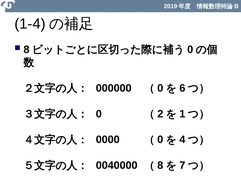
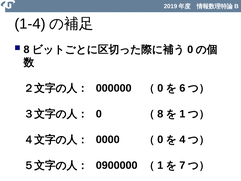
2 at (160, 114): 2 -> 8
0040000: 0040000 -> 0900000
8 at (160, 165): 8 -> 1
